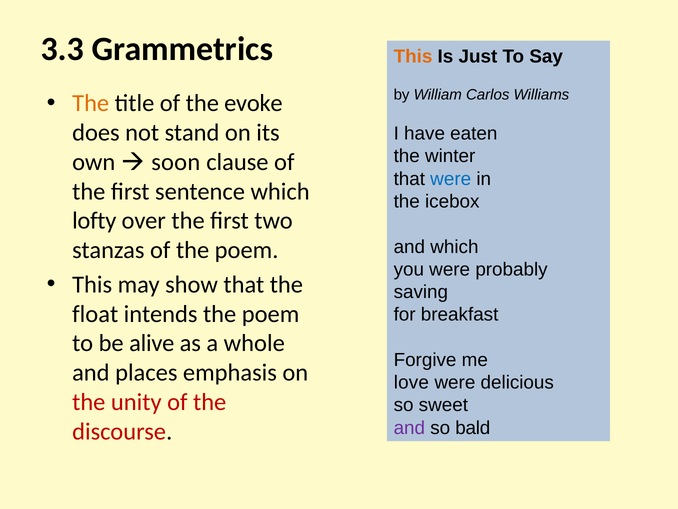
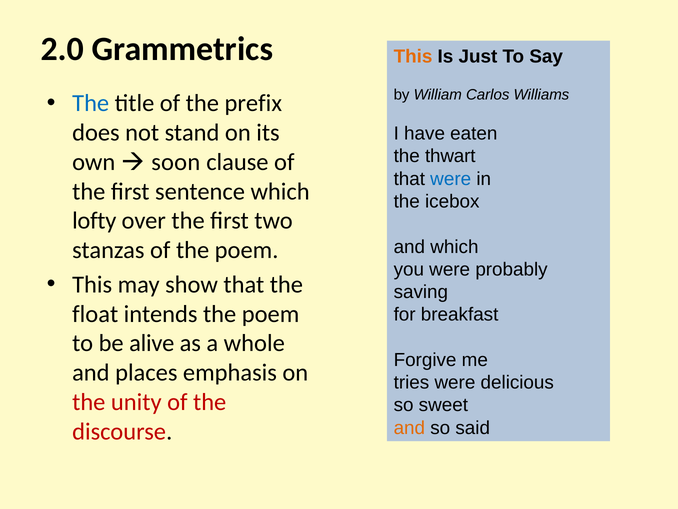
3.3: 3.3 -> 2.0
The at (91, 103) colour: orange -> blue
evoke: evoke -> prefix
winter: winter -> thwart
love: love -> tries
and at (409, 427) colour: purple -> orange
bald: bald -> said
